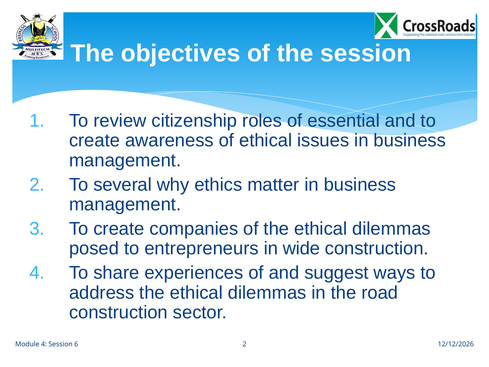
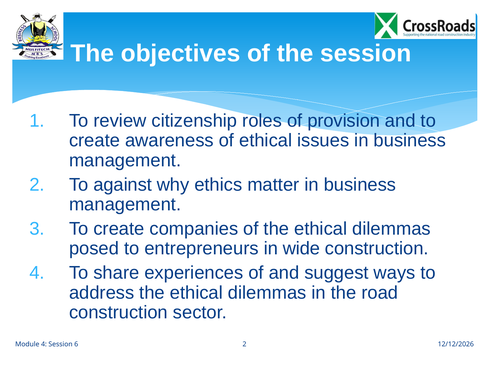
essential: essential -> provision
several: several -> against
